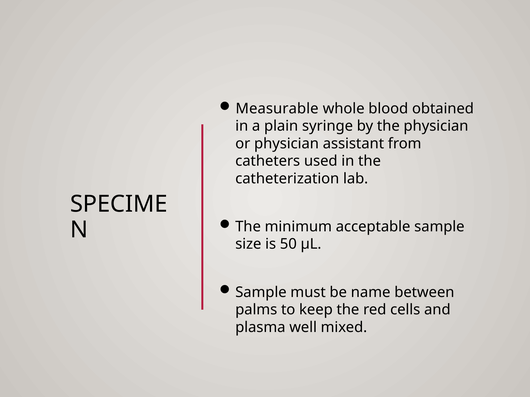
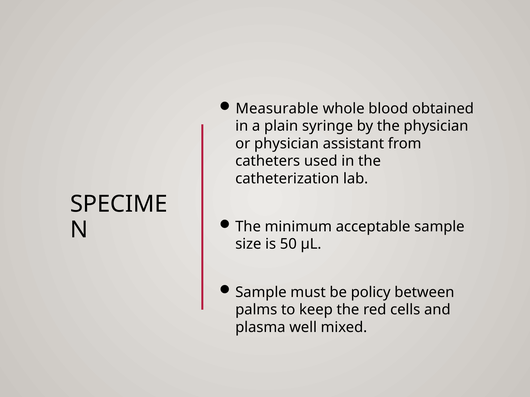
name: name -> policy
